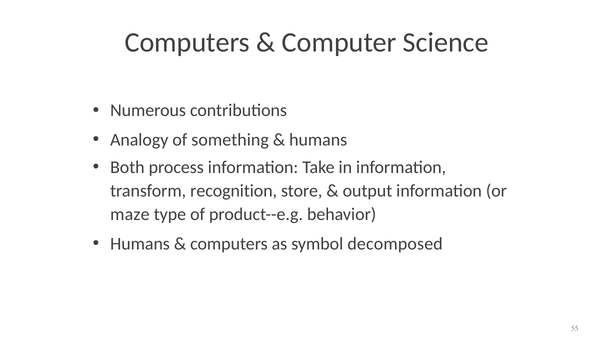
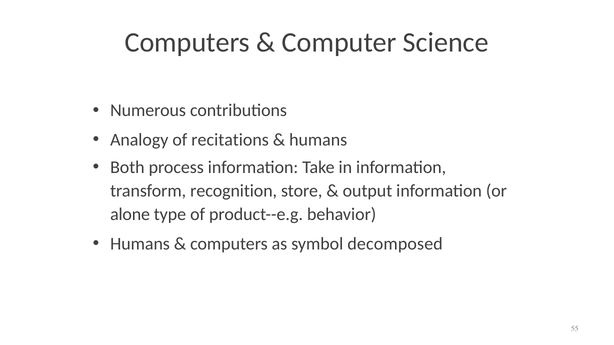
something: something -> recitations
maze: maze -> alone
